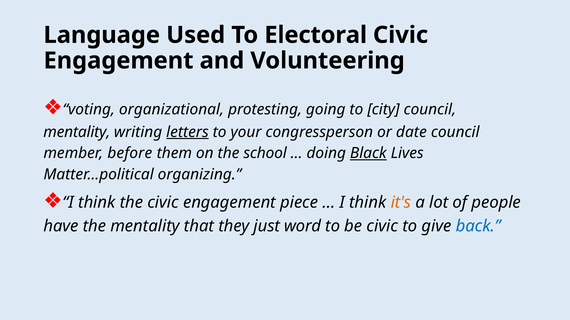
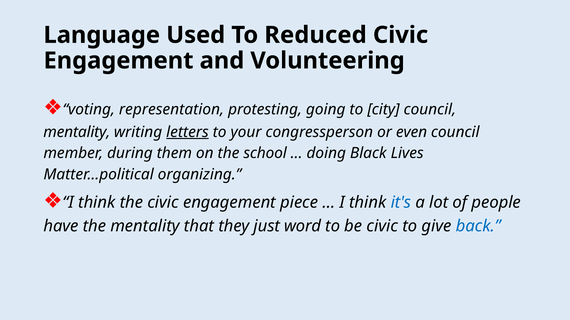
Electoral: Electoral -> Reduced
organizational: organizational -> representation
date: date -> even
before: before -> during
Black underline: present -> none
it's colour: orange -> blue
